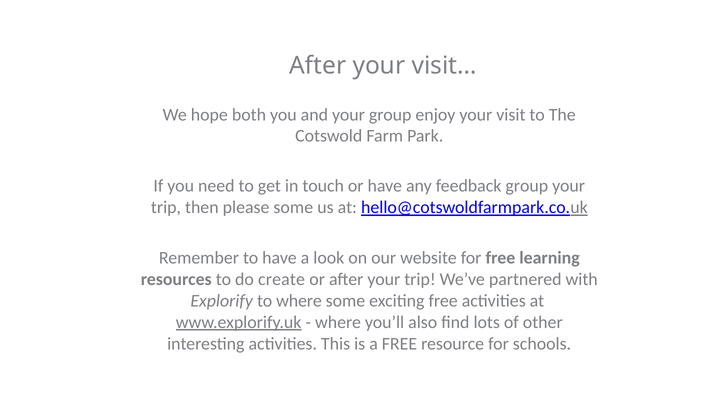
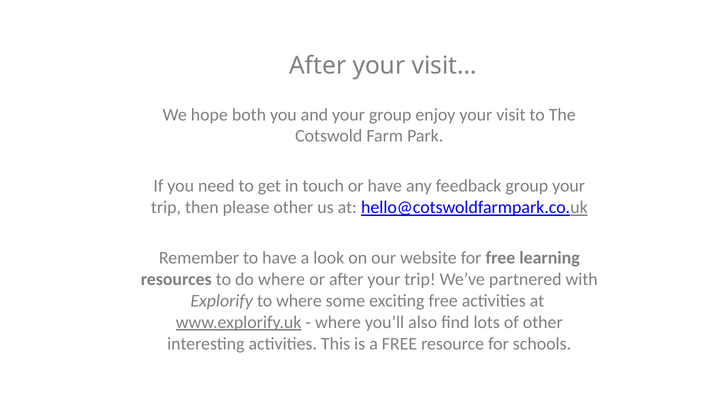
please some: some -> other
do create: create -> where
